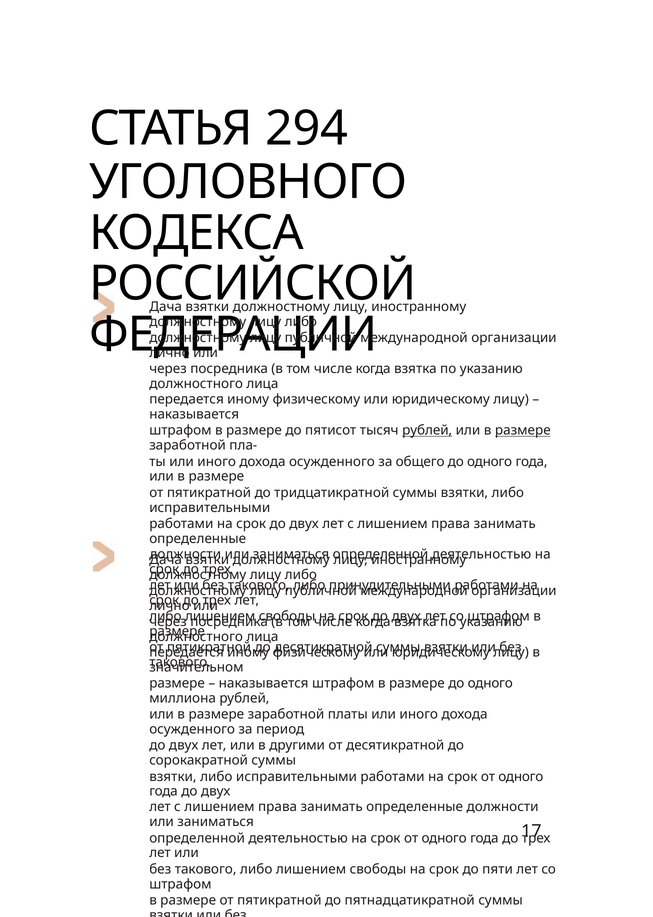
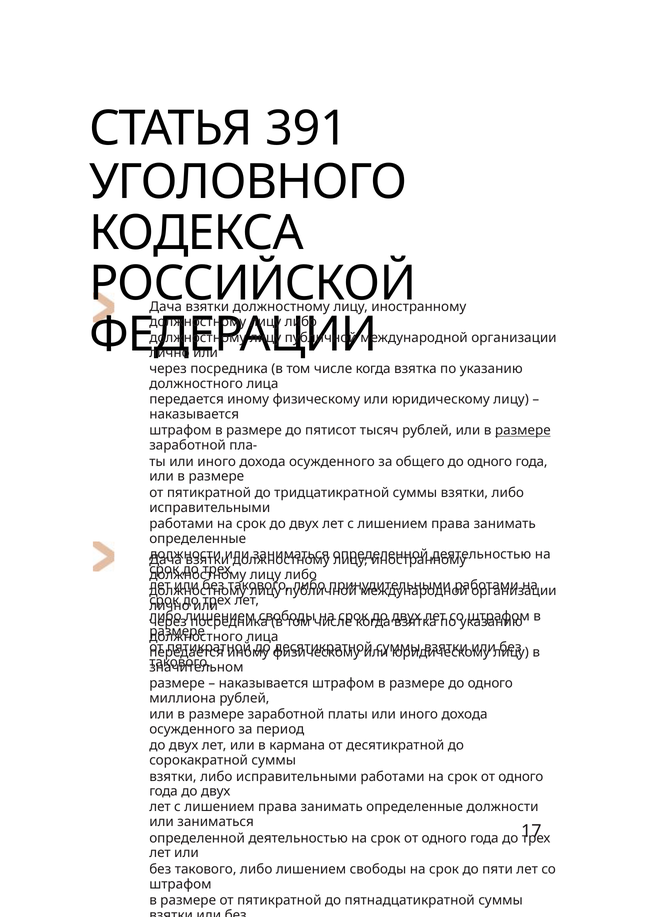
294: 294 -> 391
рублей at (427, 430) underline: present -> none
другими: другими -> кармана
